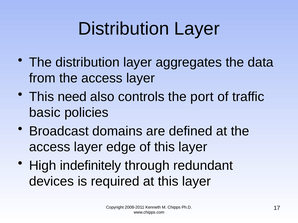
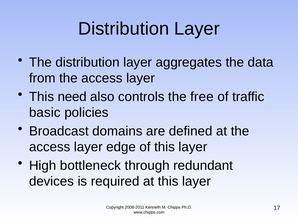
port: port -> free
indefinitely: indefinitely -> bottleneck
